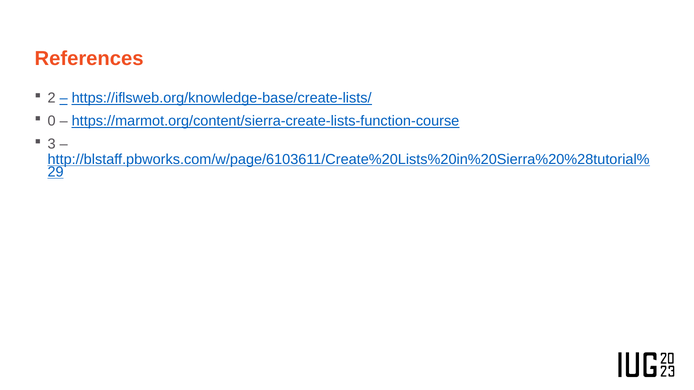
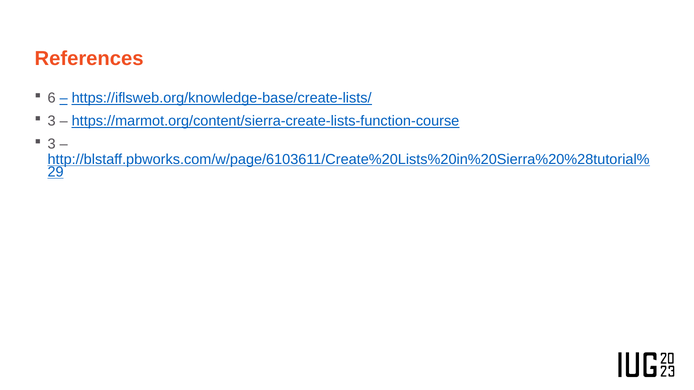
2: 2 -> 6
0 at (52, 121): 0 -> 3
